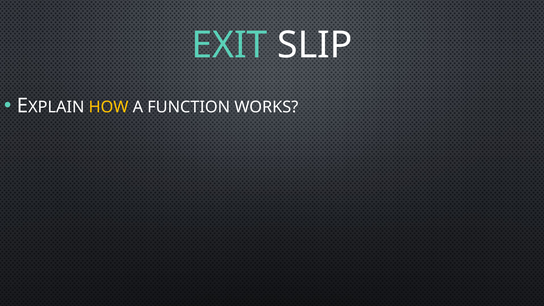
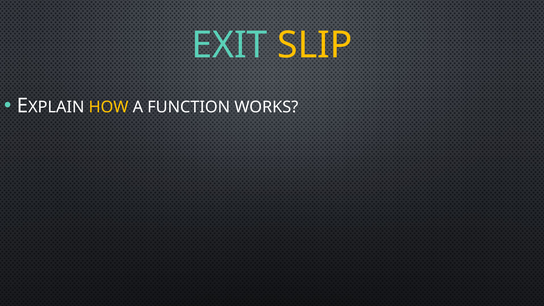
SLIP colour: white -> yellow
